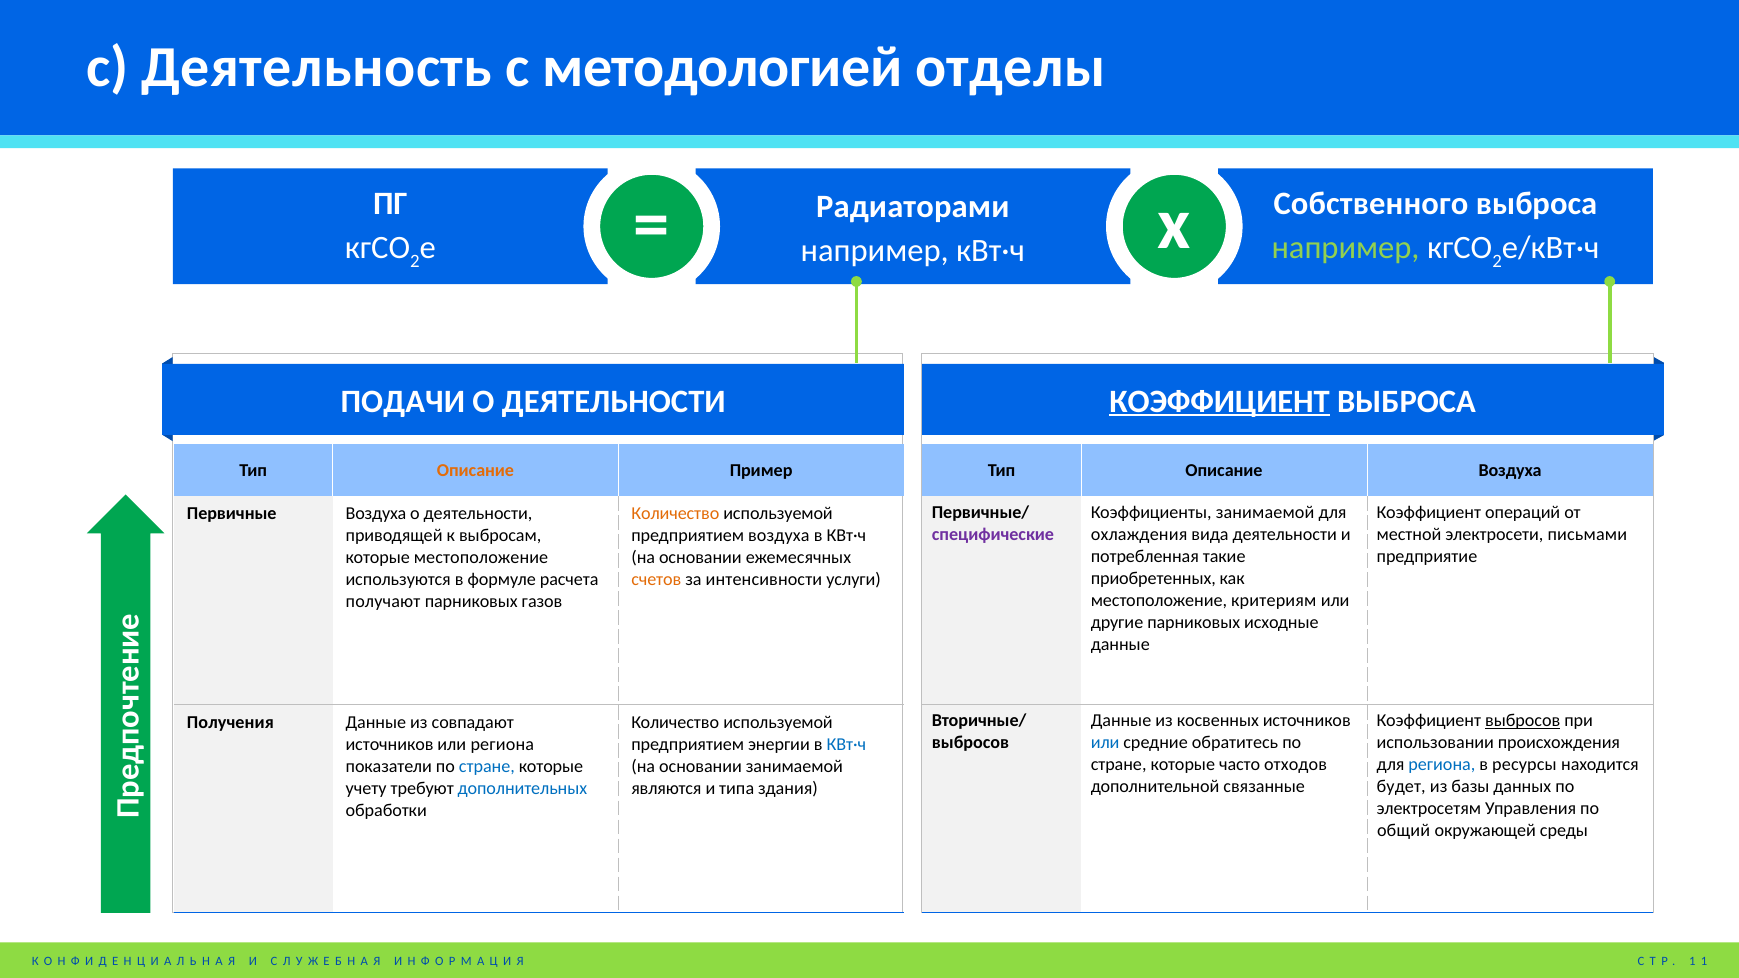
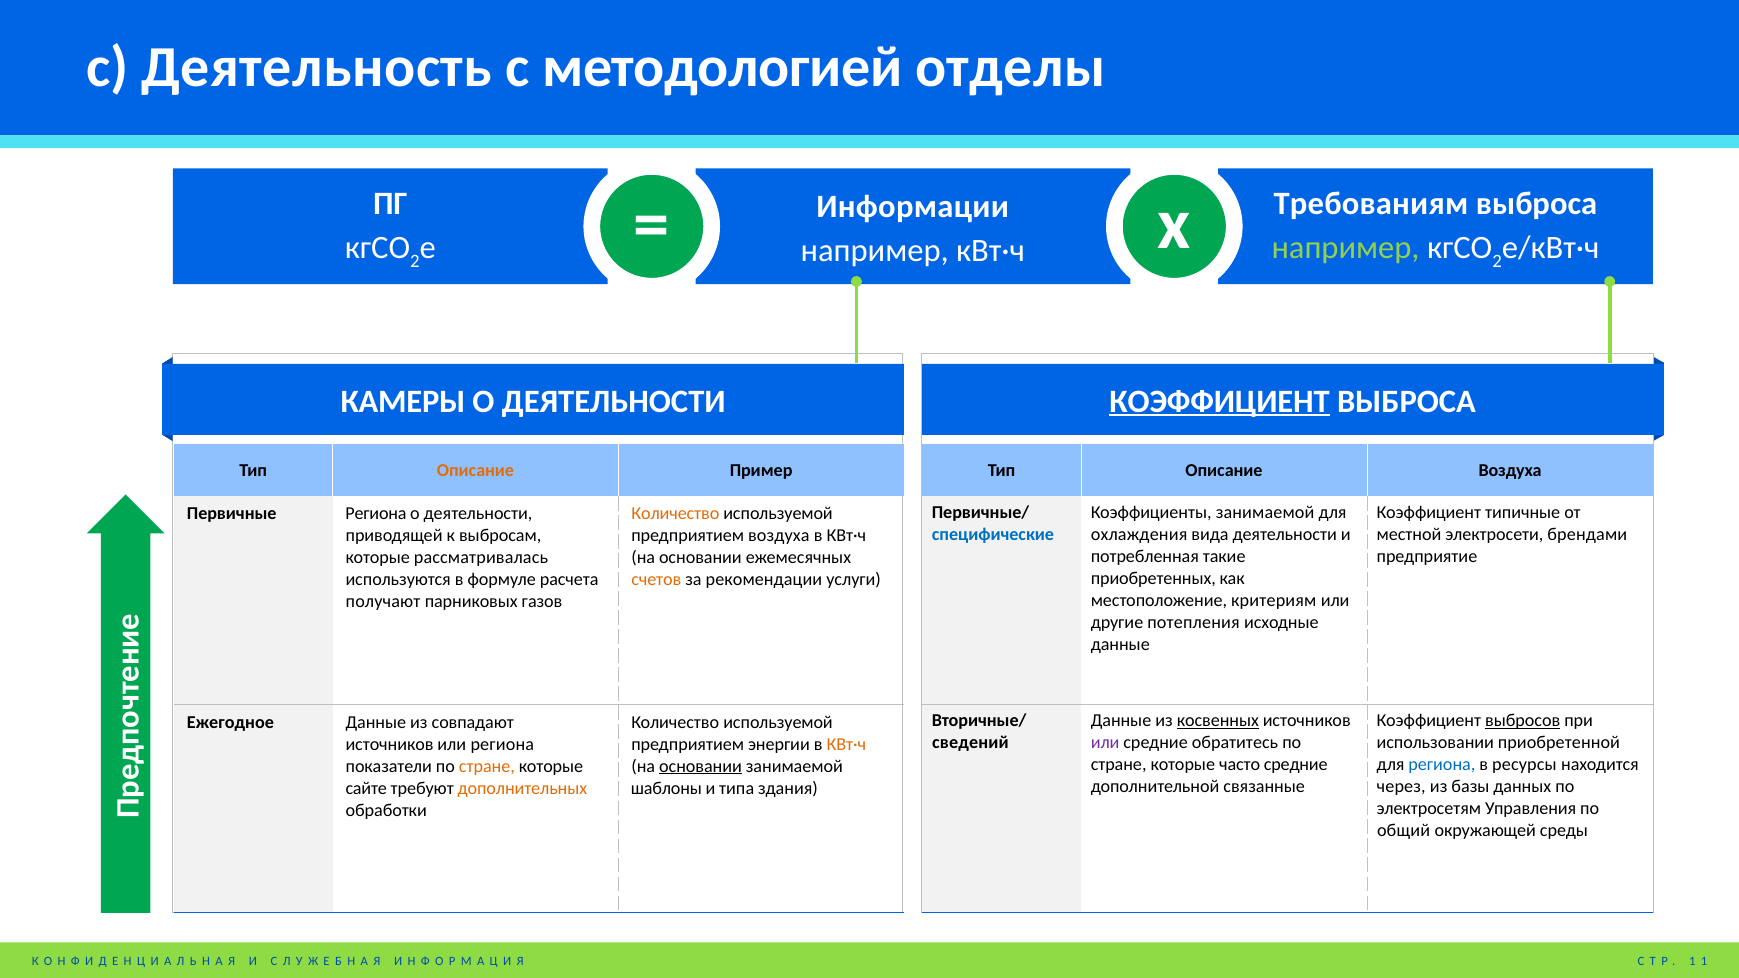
Собственного: Собственного -> Требованиям
Радиаторами: Радиаторами -> Информации
ПОДАЧИ: ПОДАЧИ -> КАМЕРЫ
операций: операций -> типичные
Первичные Воздуха: Воздуха -> Региона
специфические colour: purple -> blue
письмами: письмами -> брендами
которые местоположение: местоположение -> рассматривалась
интенсивности: интенсивности -> рекомендации
другие парниковых: парниковых -> потепления
косвенных underline: none -> present
Получения: Получения -> Ежегодное
выбросов at (971, 743): выбросов -> сведений
или at (1105, 743) colour: blue -> purple
происхождения: происхождения -> приобретенной
КВт·ч at (846, 744) colour: blue -> orange
часто отходов: отходов -> средние
стране at (487, 766) colour: blue -> orange
основании at (700, 766) underline: none -> present
будет: будет -> через
учету: учету -> сайте
дополнительных colour: blue -> orange
являются: являются -> шаблоны
